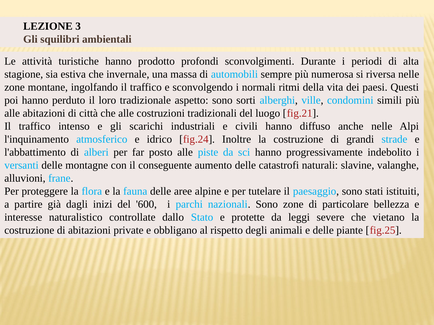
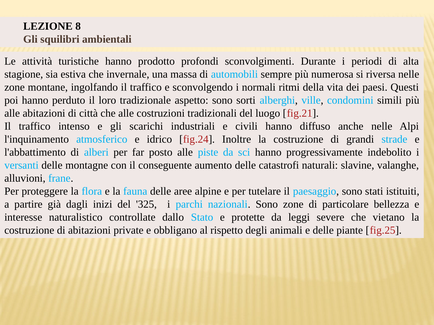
3: 3 -> 8
600: 600 -> 325
